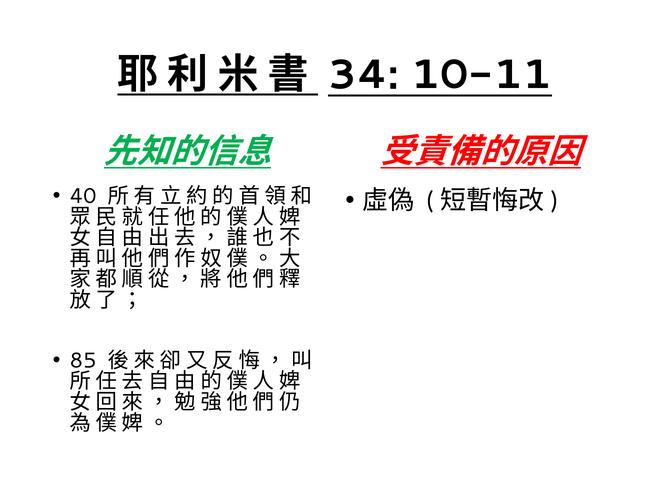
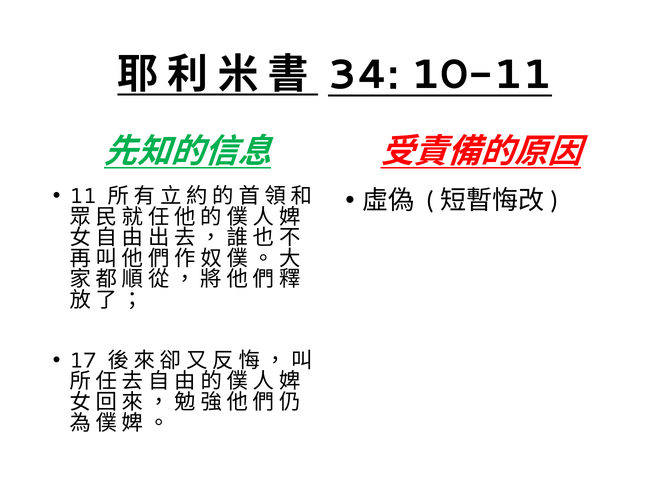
40: 40 -> 11
85: 85 -> 17
